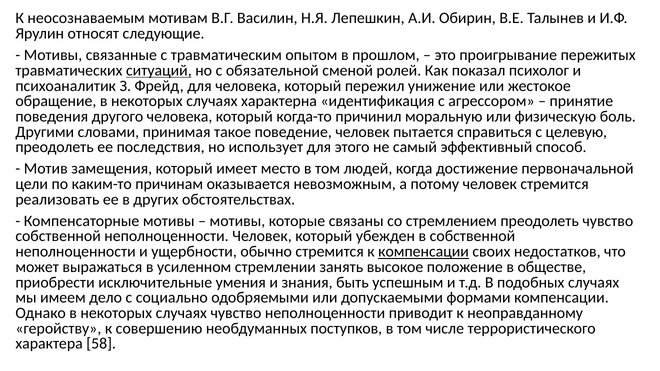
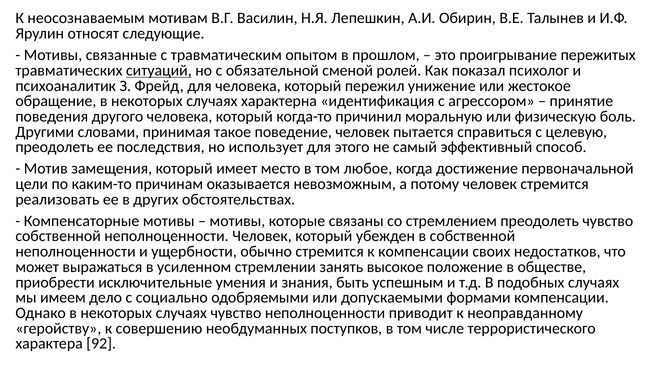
людей: людей -> любое
компенсации at (424, 252) underline: present -> none
58: 58 -> 92
